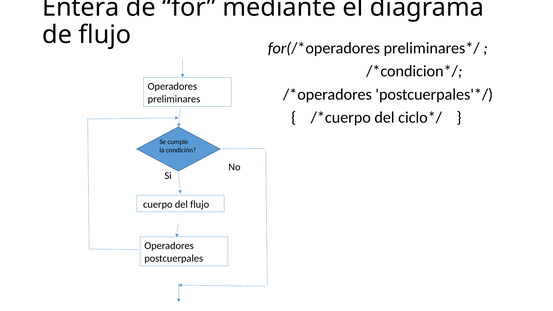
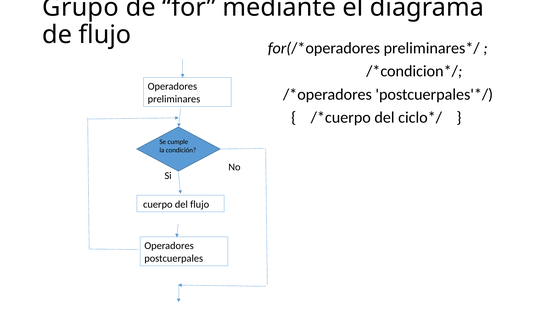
Entera: Entera -> Grupo
